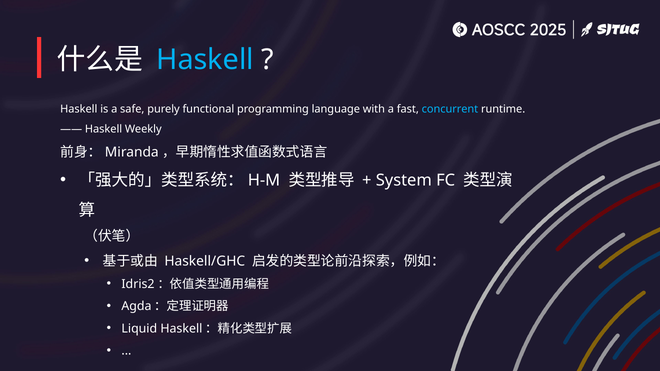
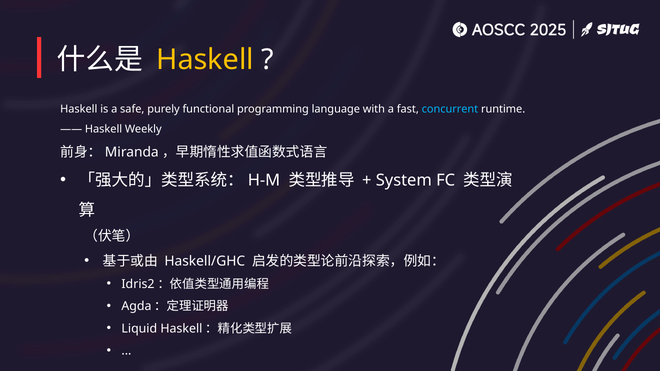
Haskell at (205, 60) colour: light blue -> yellow
